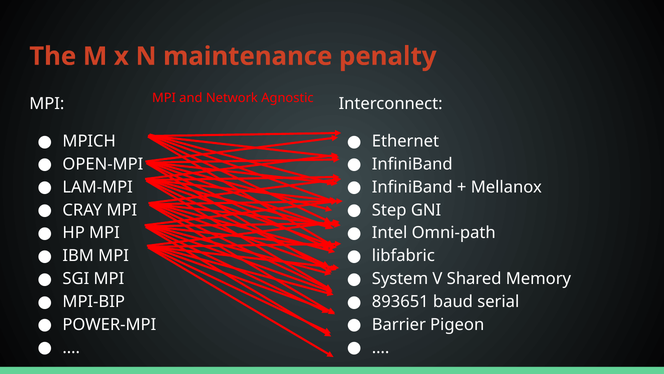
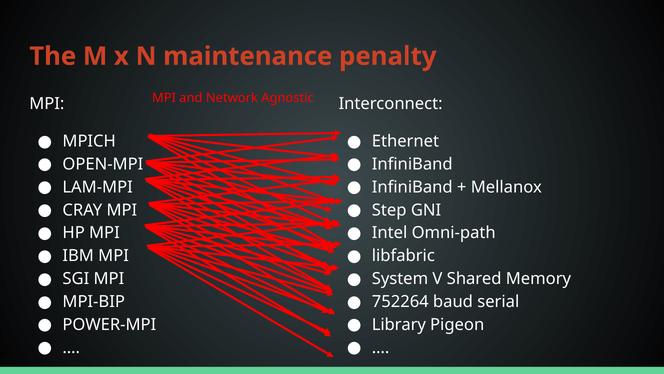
893651: 893651 -> 752264
Barrier: Barrier -> Library
